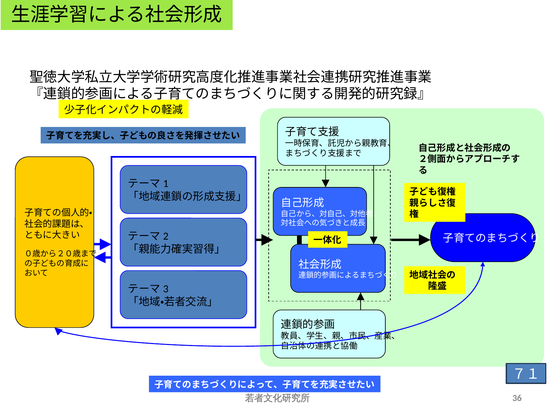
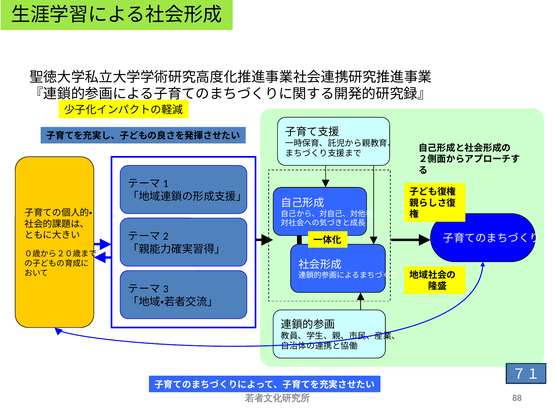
36: 36 -> 88
